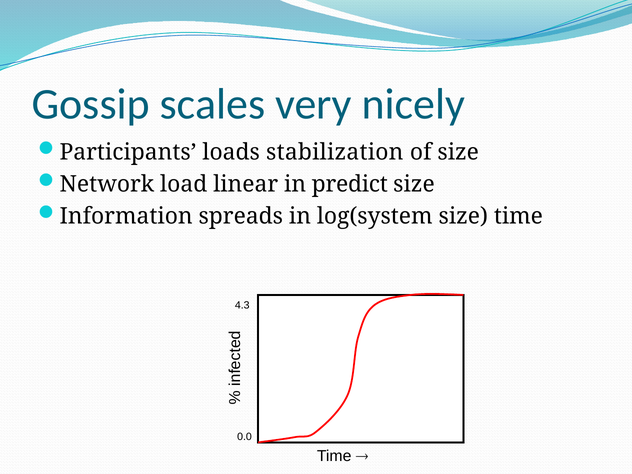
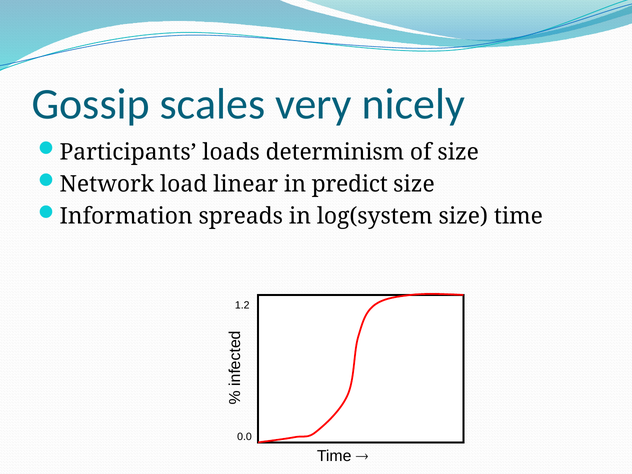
stabilization: stabilization -> determinism
4.3: 4.3 -> 1.2
